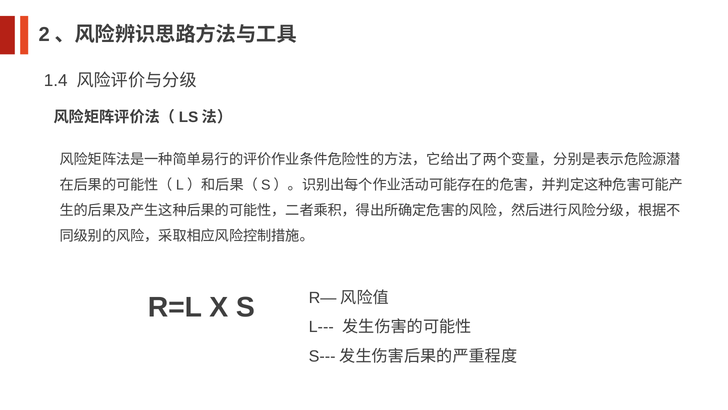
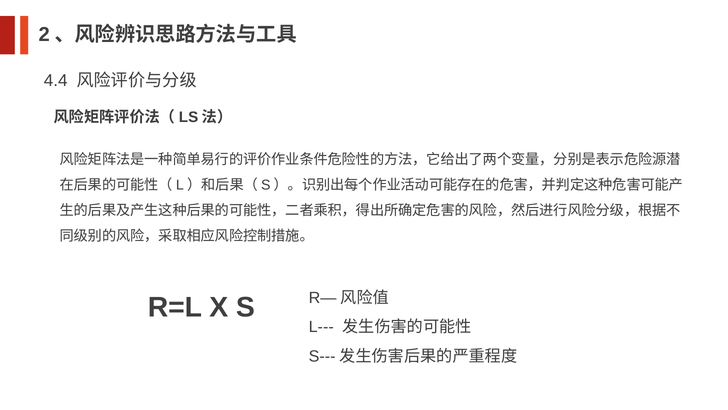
1.4: 1.4 -> 4.4
